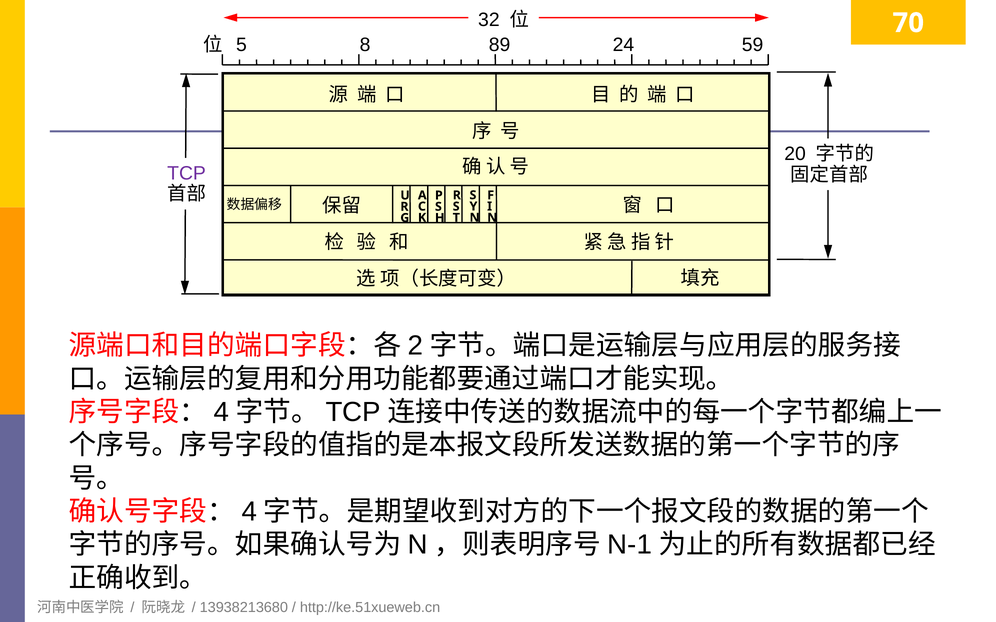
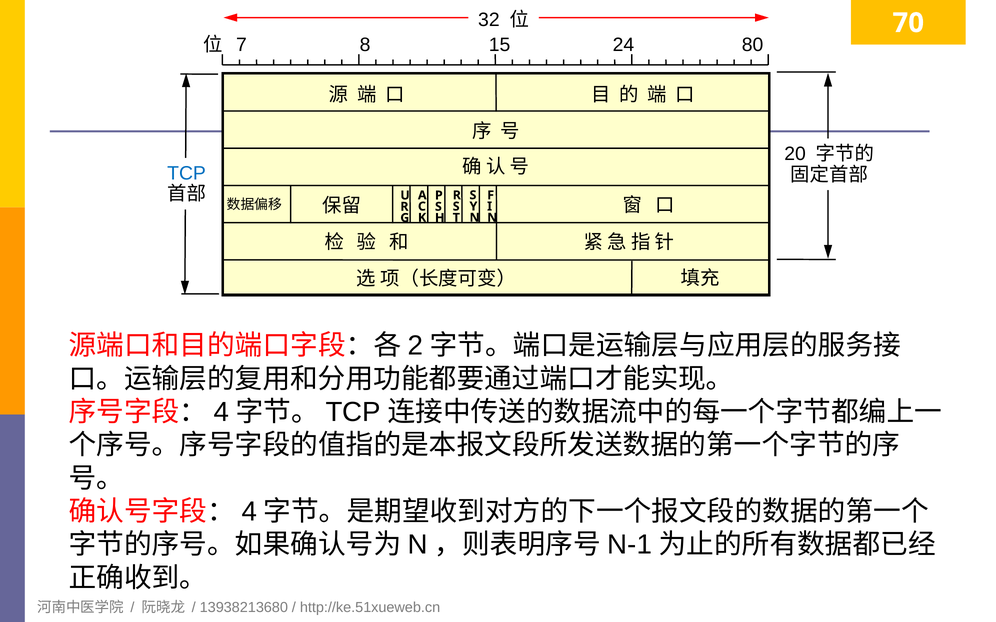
5: 5 -> 7
89: 89 -> 15
59: 59 -> 80
TCP colour: purple -> blue
